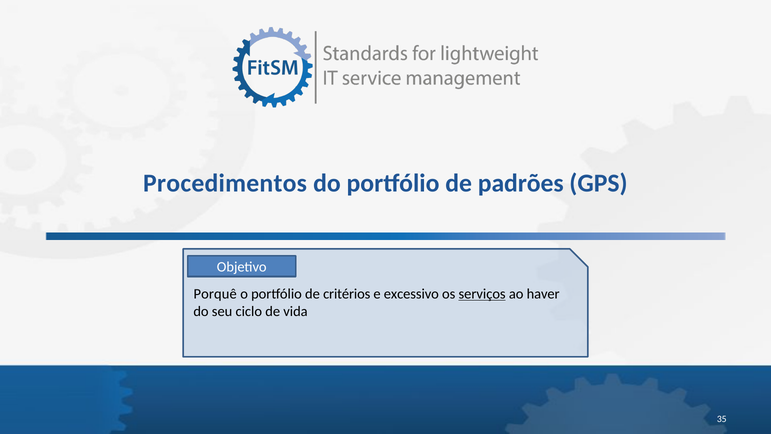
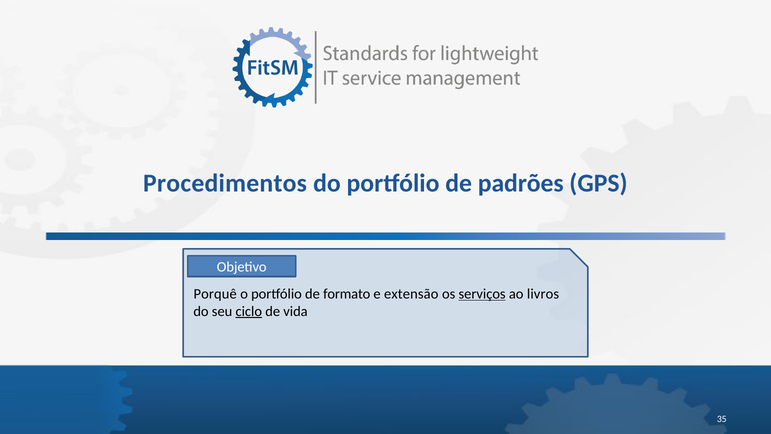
critérios: critérios -> formato
excessivo: excessivo -> extensão
haver: haver -> livros
ciclo underline: none -> present
